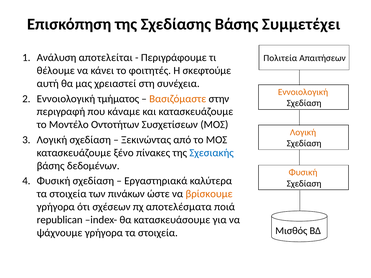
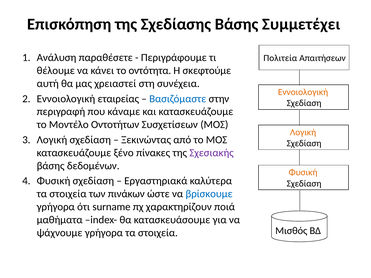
αποτελείται: αποτελείται -> παραθέσετε
φοιτητές: φοιτητές -> οντότητα
τμήματος: τμήματος -> εταιρείας
Βασιζόμαστε colour: orange -> blue
Σχεσιακής colour: blue -> purple
βρίσκουμε colour: orange -> blue
σχέσεων: σχέσεων -> surname
αποτελέσματα: αποτελέσματα -> χαρακτηρίζουν
republican: republican -> μαθήματα
